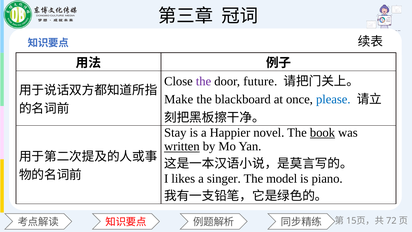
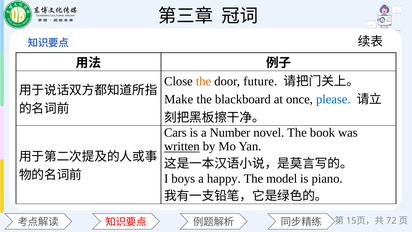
the at (204, 81) colour: purple -> orange
Stay: Stay -> Cars
Happier: Happier -> Number
book underline: present -> none
likes: likes -> boys
singer: singer -> happy
